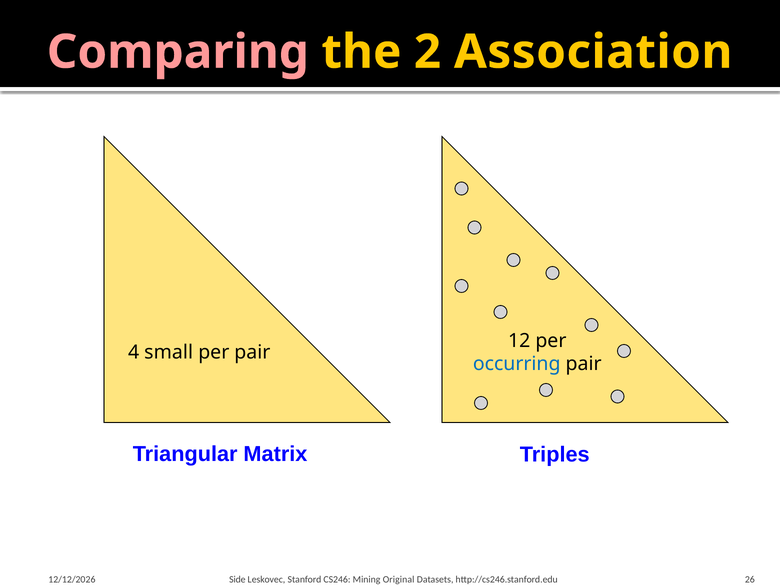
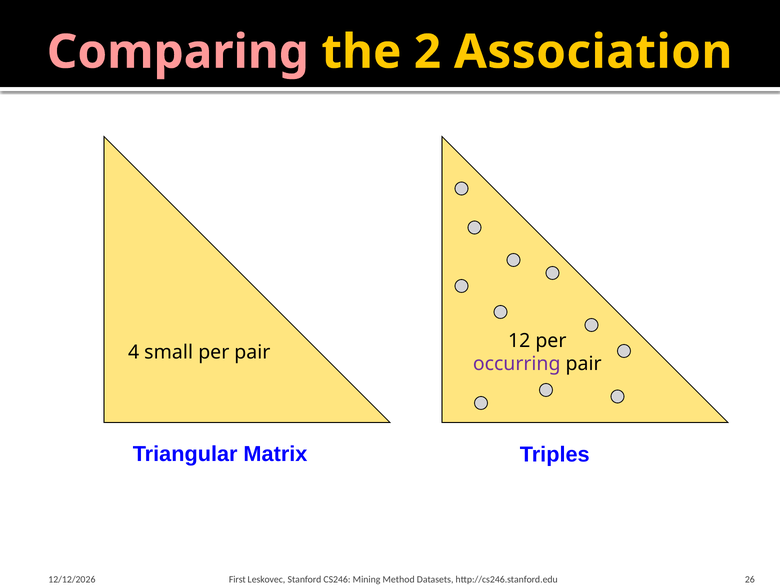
occurring colour: blue -> purple
Side: Side -> First
Original: Original -> Method
